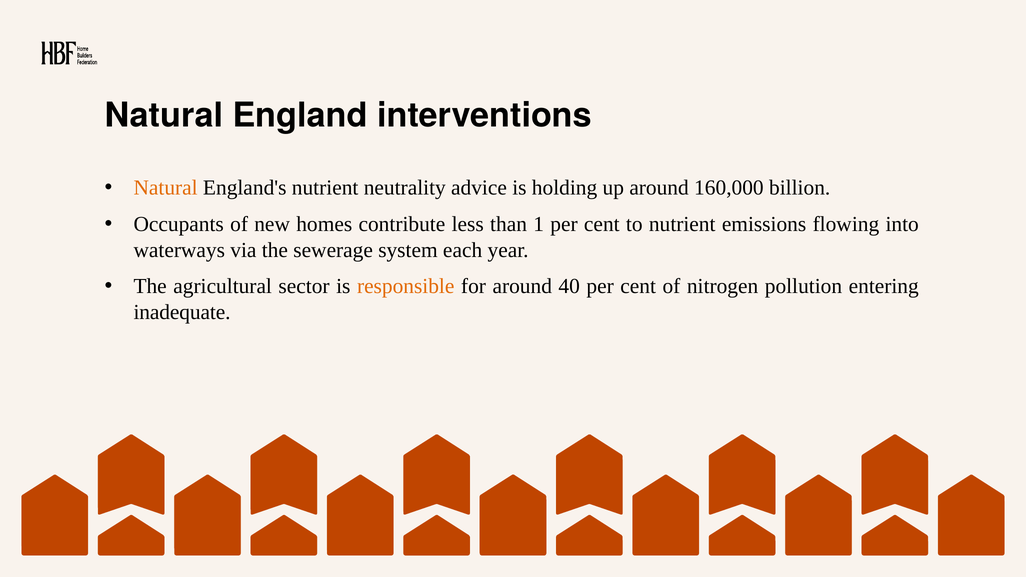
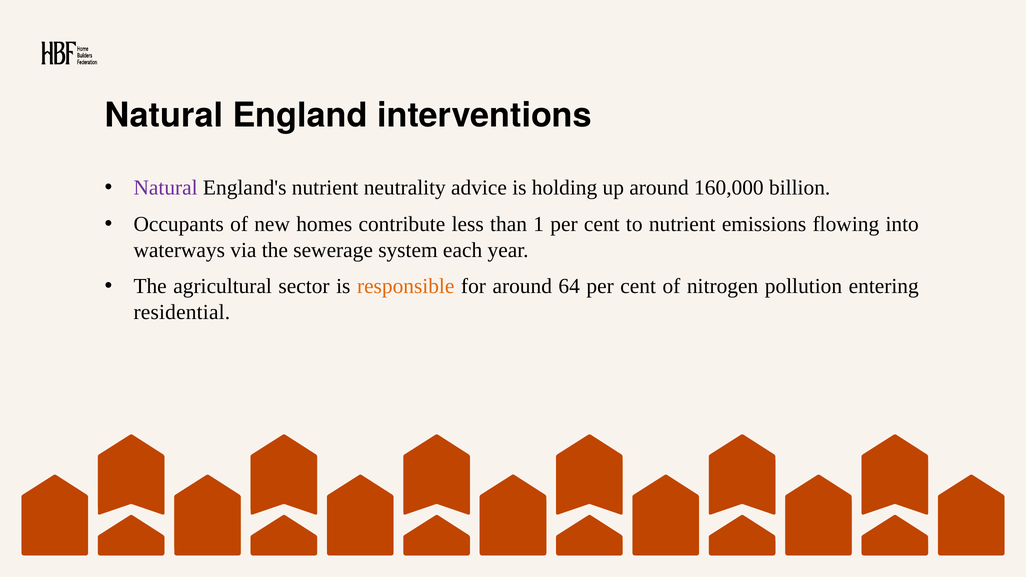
Natural at (166, 188) colour: orange -> purple
40: 40 -> 64
inadequate: inadequate -> residential
